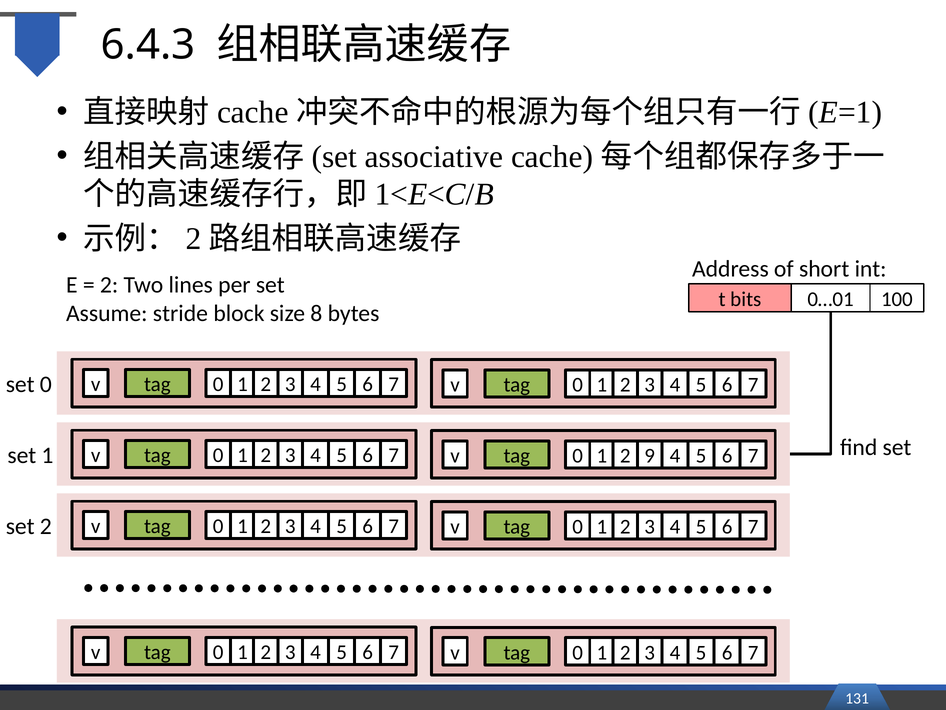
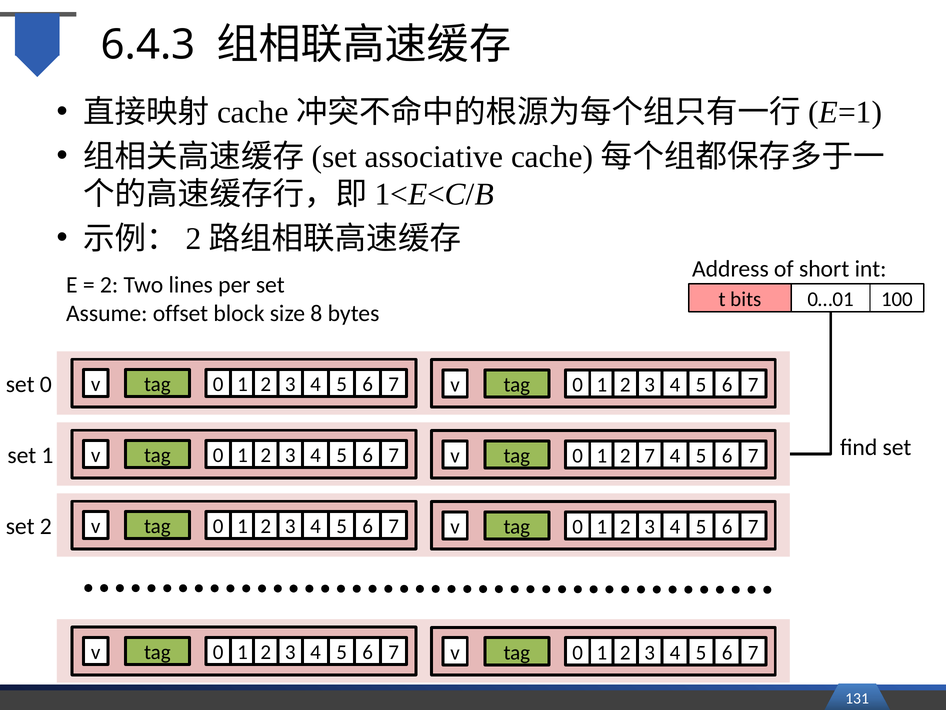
stride: stride -> offset
v 9: 9 -> 7
